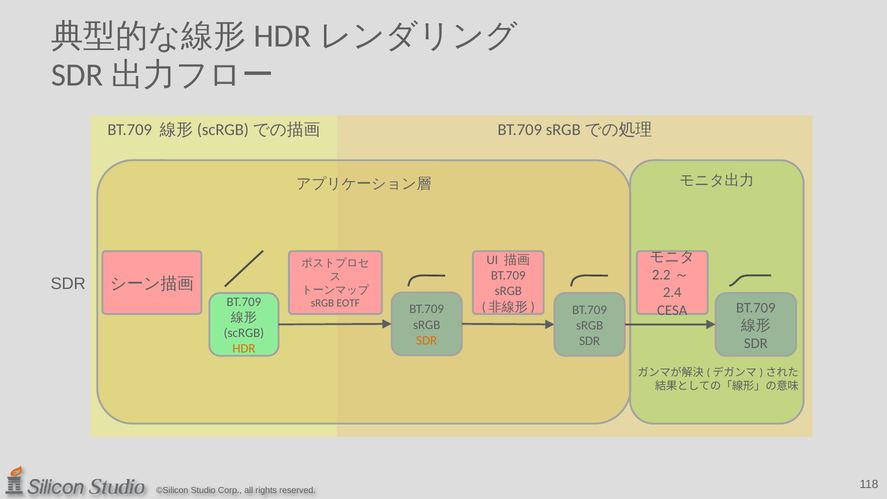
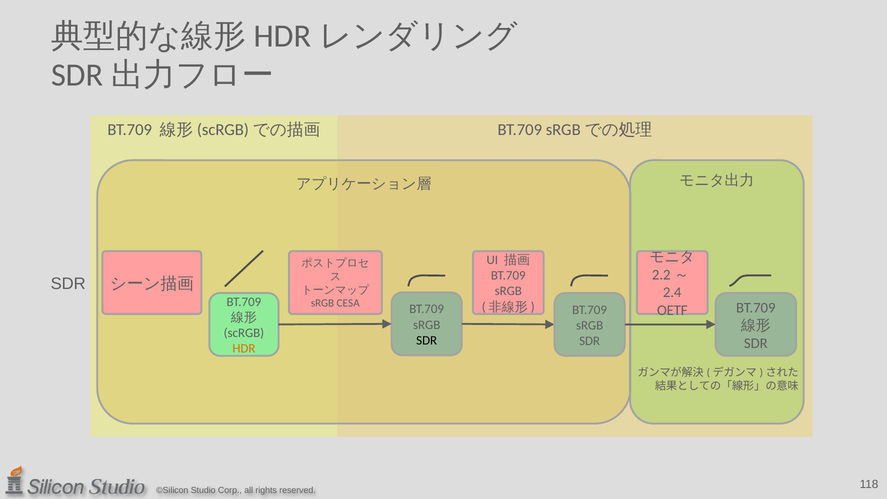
EOTF: EOTF -> CESA
CESA: CESA -> OETF
SDR at (427, 340) colour: orange -> black
